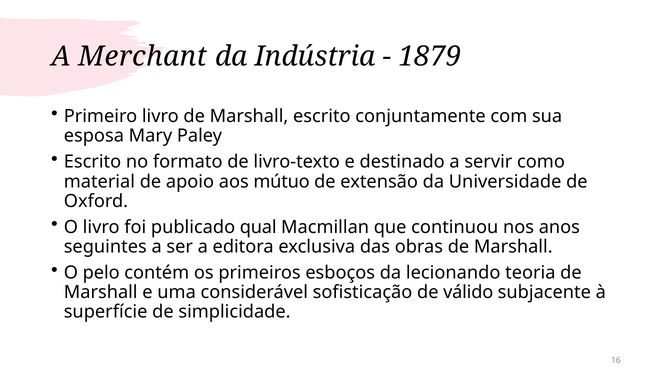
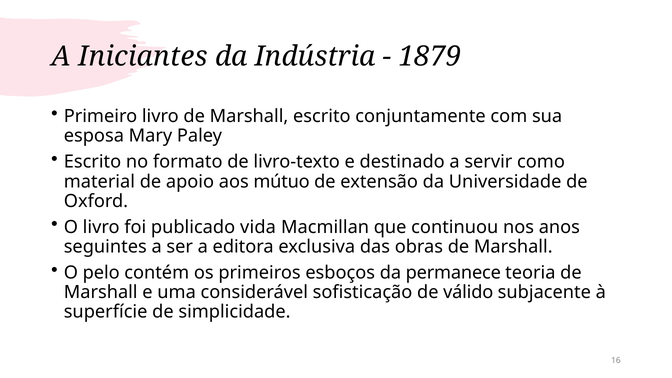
Merchant: Merchant -> Iniciantes
qual: qual -> vida
lecionando: lecionando -> permanece
